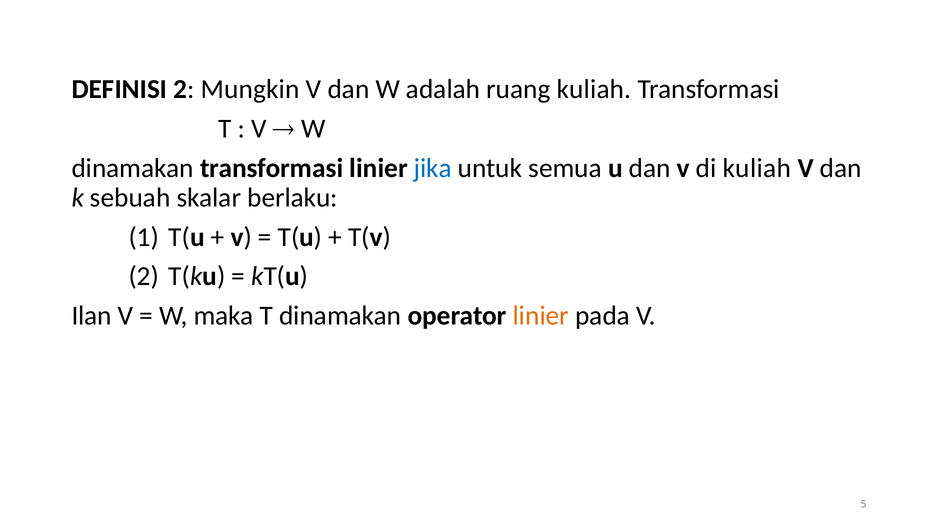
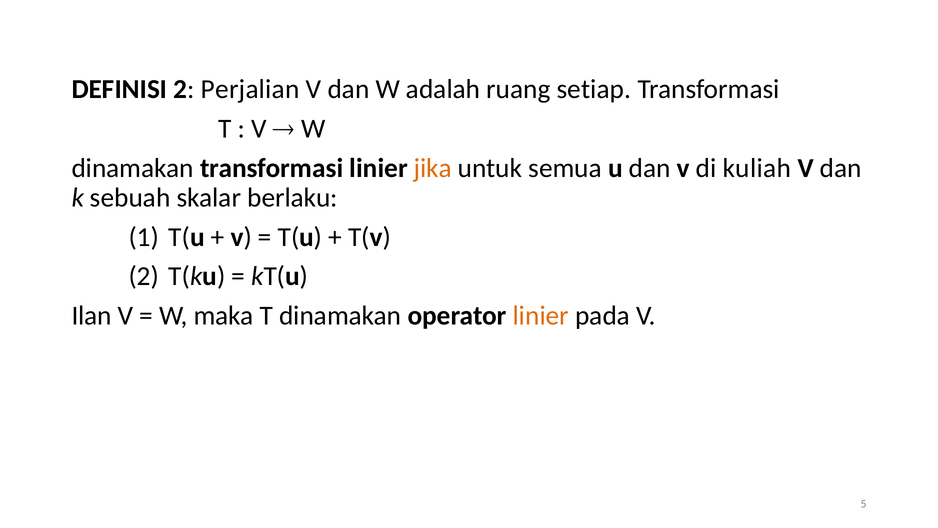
Mungkin: Mungkin -> Perjalian
ruang kuliah: kuliah -> setiap
jika colour: blue -> orange
